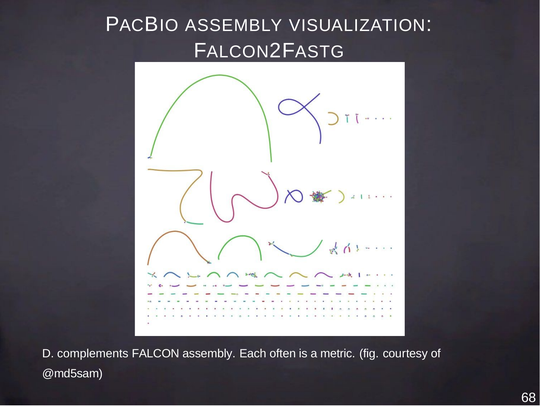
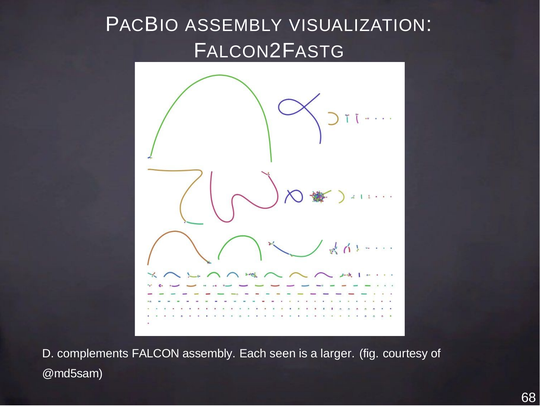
often: often -> seen
metric: metric -> larger
